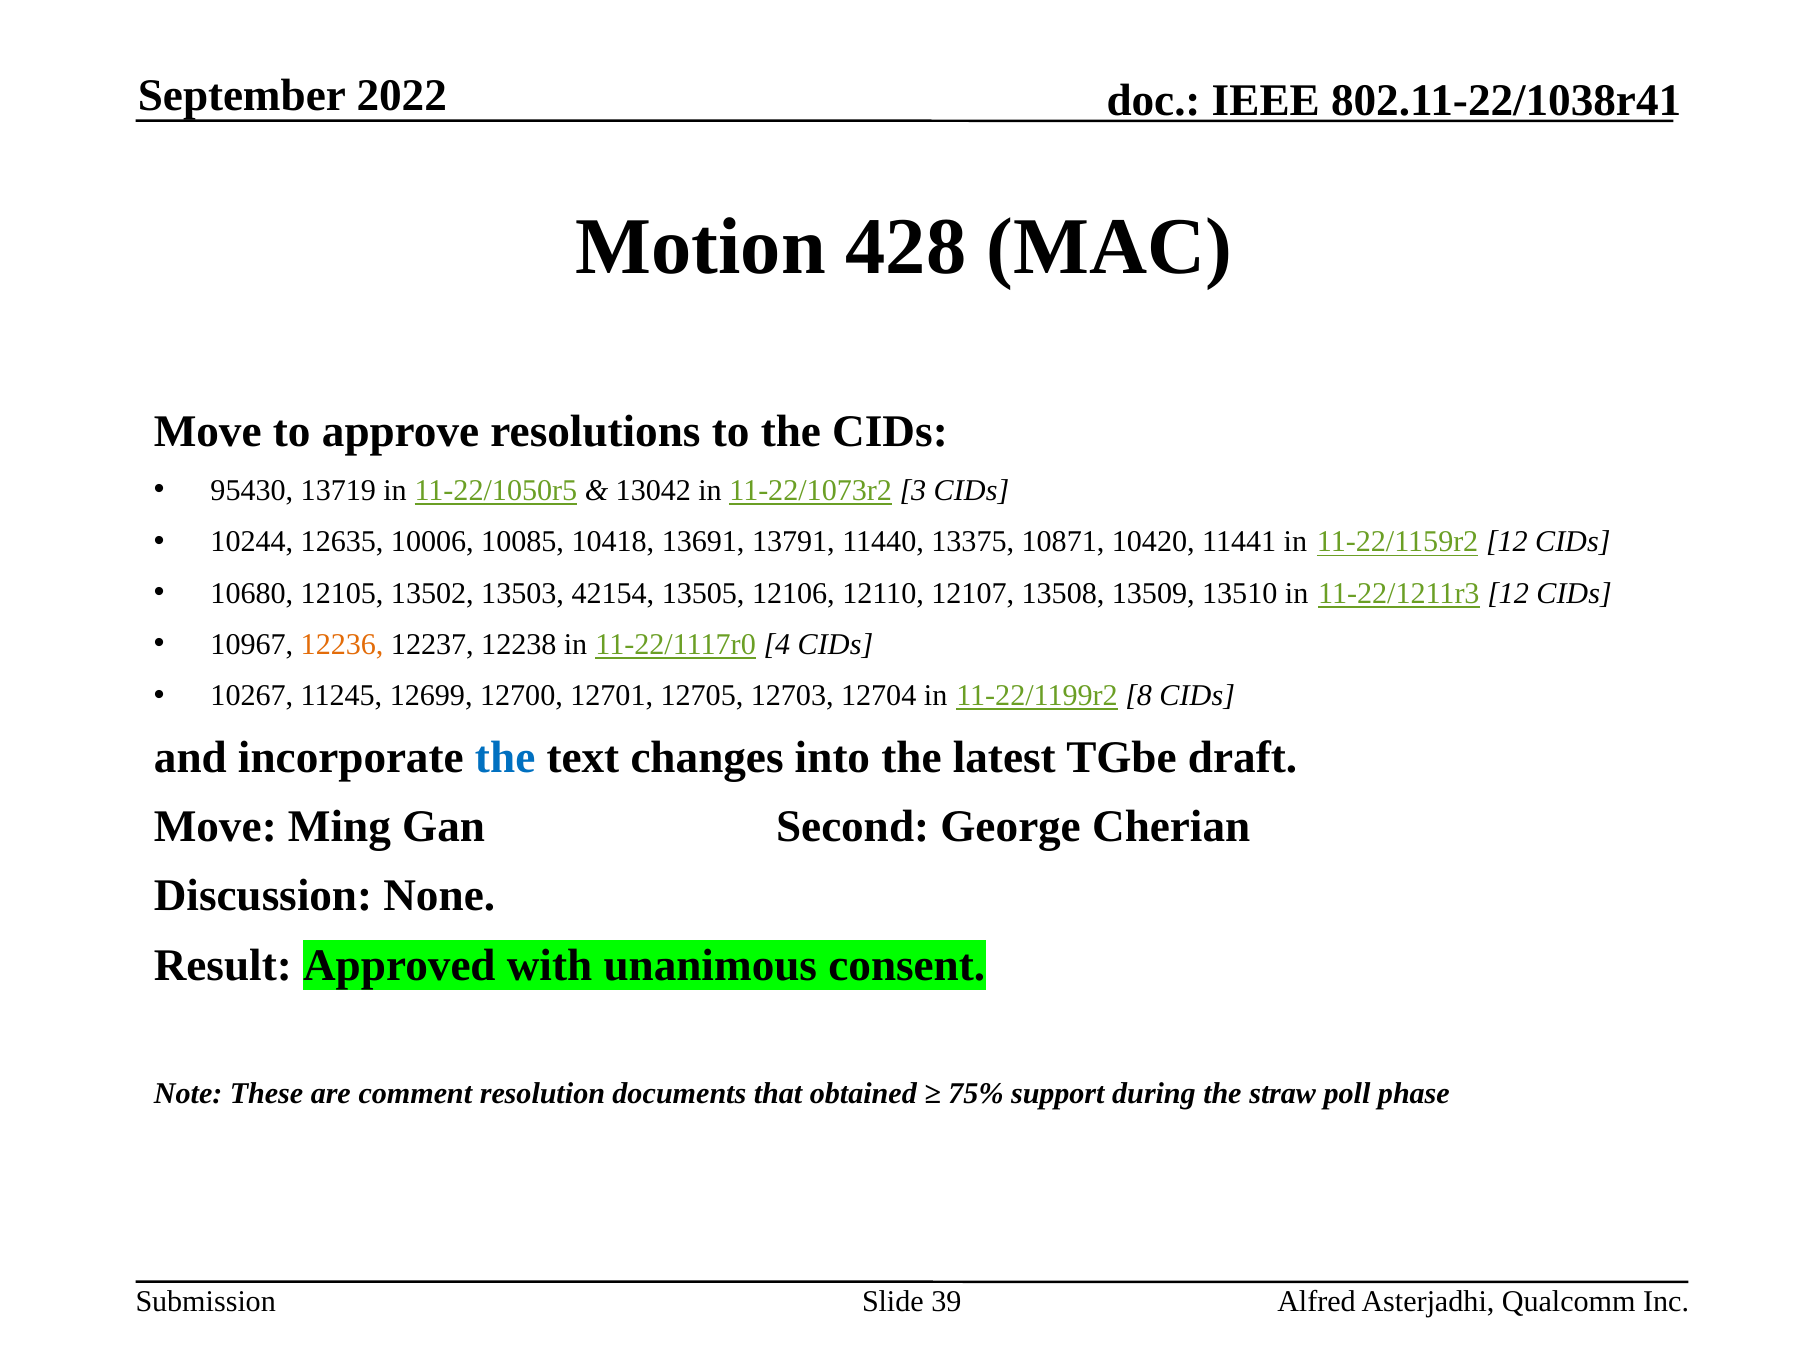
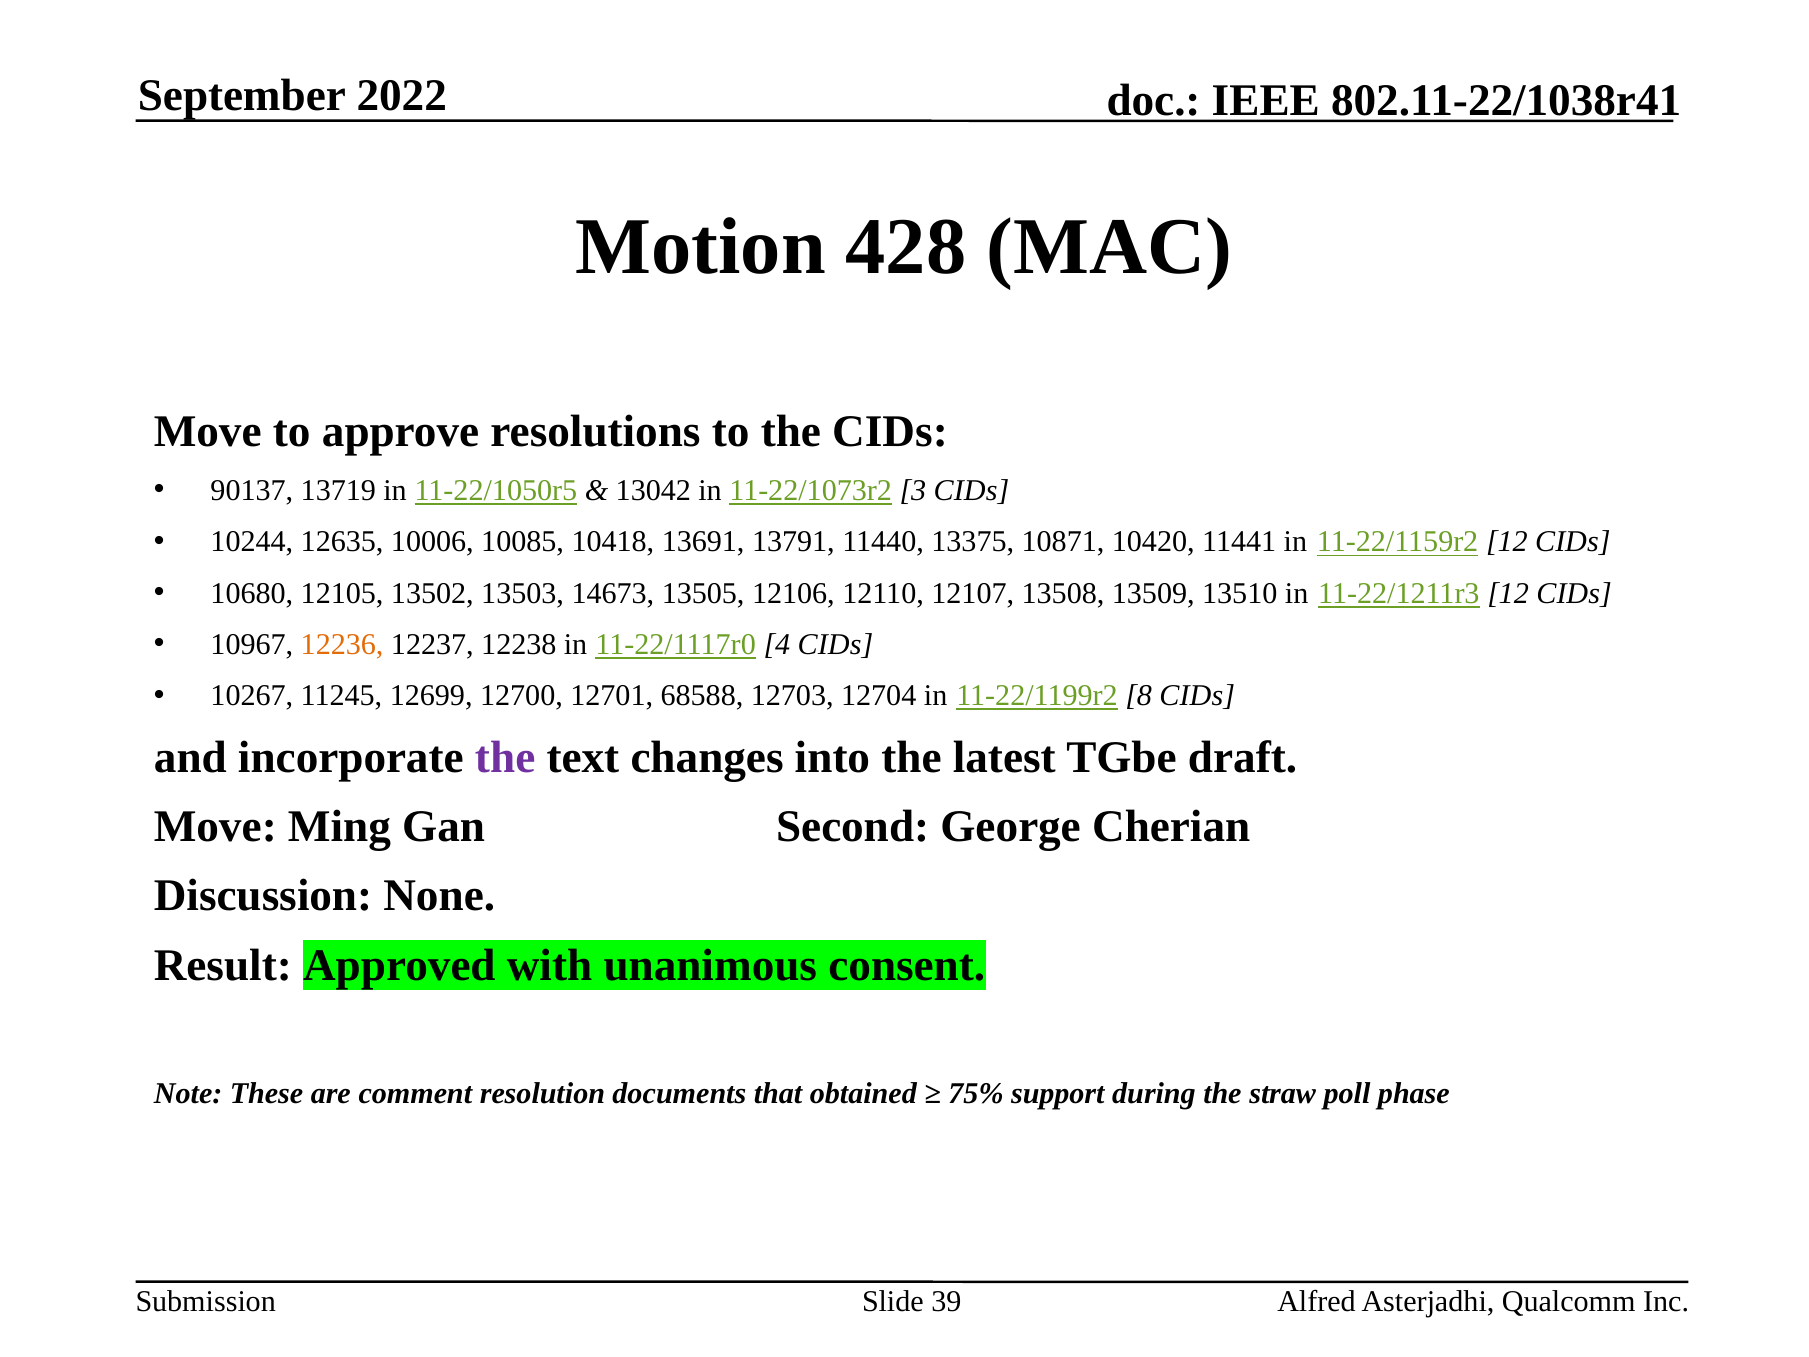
95430: 95430 -> 90137
42154: 42154 -> 14673
12705: 12705 -> 68588
the at (505, 757) colour: blue -> purple
